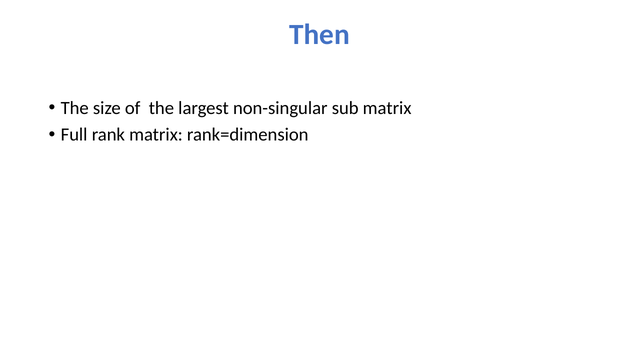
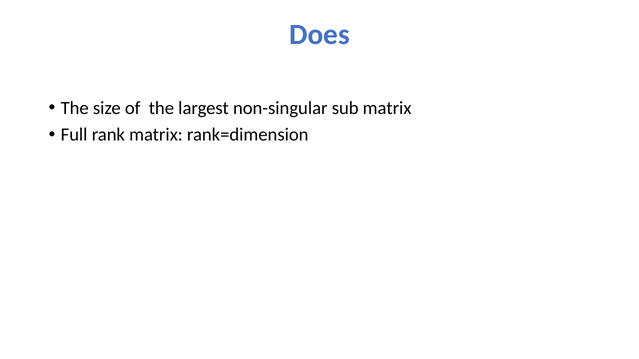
Then: Then -> Does
